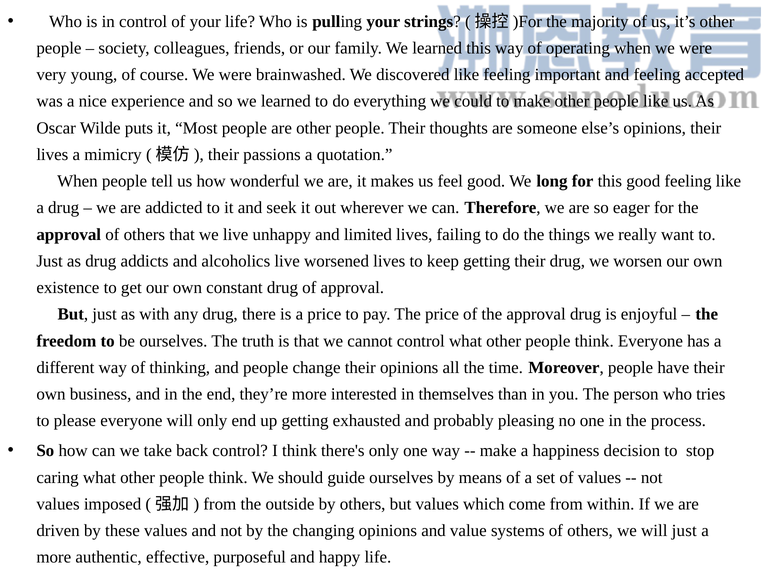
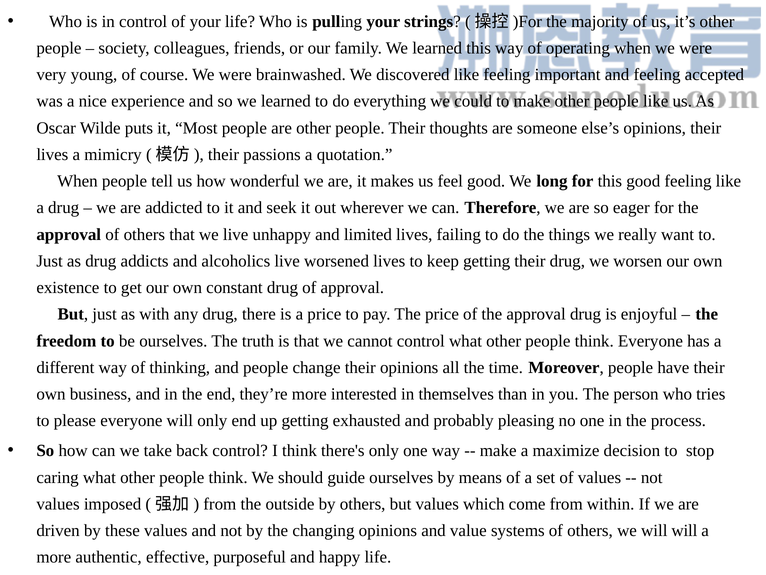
happiness: happiness -> maximize
will just: just -> will
